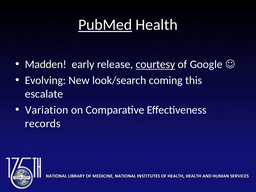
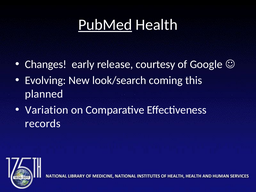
Madden: Madden -> Changes
courtesy underline: present -> none
escalate: escalate -> planned
